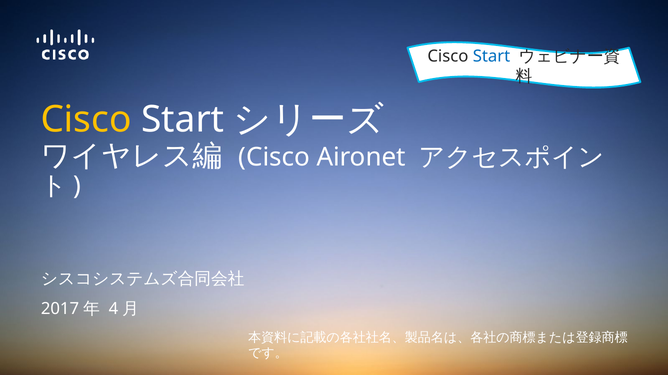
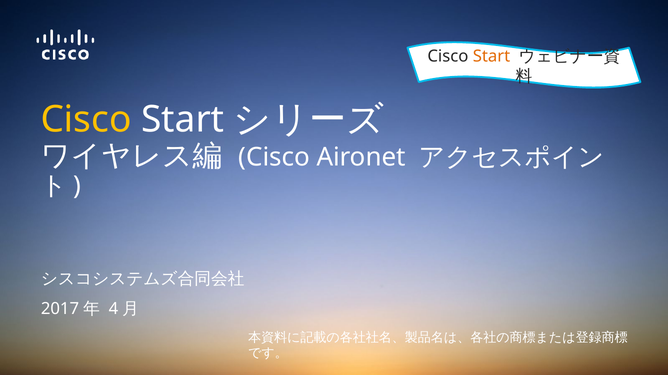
Start at (492, 56) colour: blue -> orange
